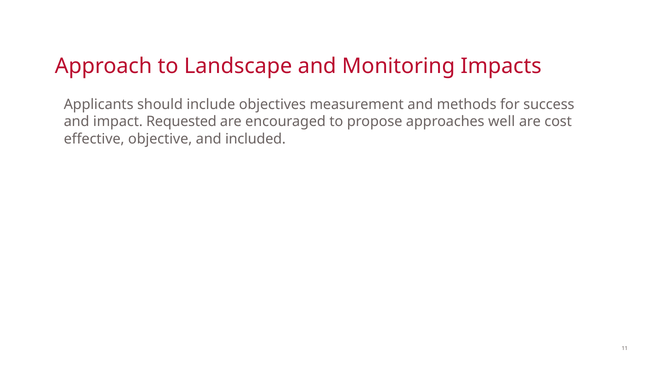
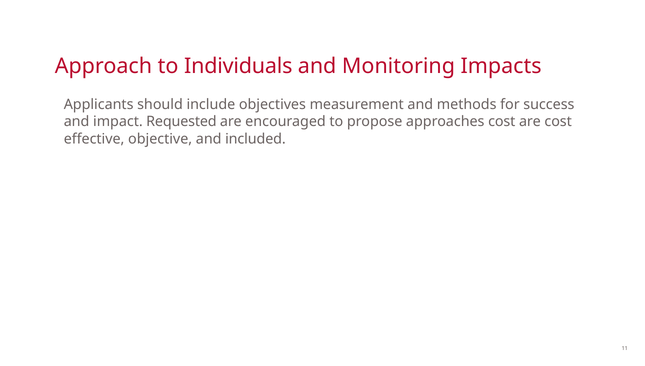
Landscape: Landscape -> Individuals
approaches well: well -> cost
